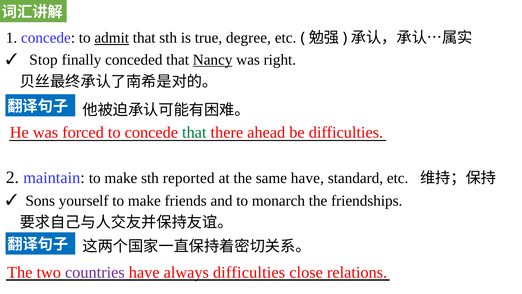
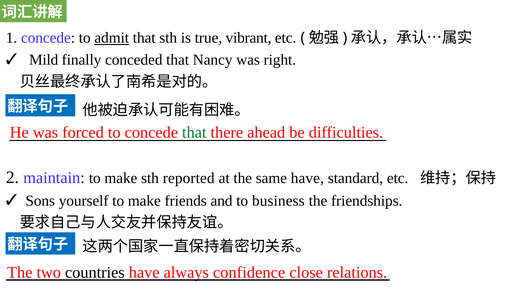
degree: degree -> vibrant
Stop: Stop -> Mild
Nancy underline: present -> none
monarch: monarch -> business
countries colour: purple -> black
always difficulties: difficulties -> confidence
